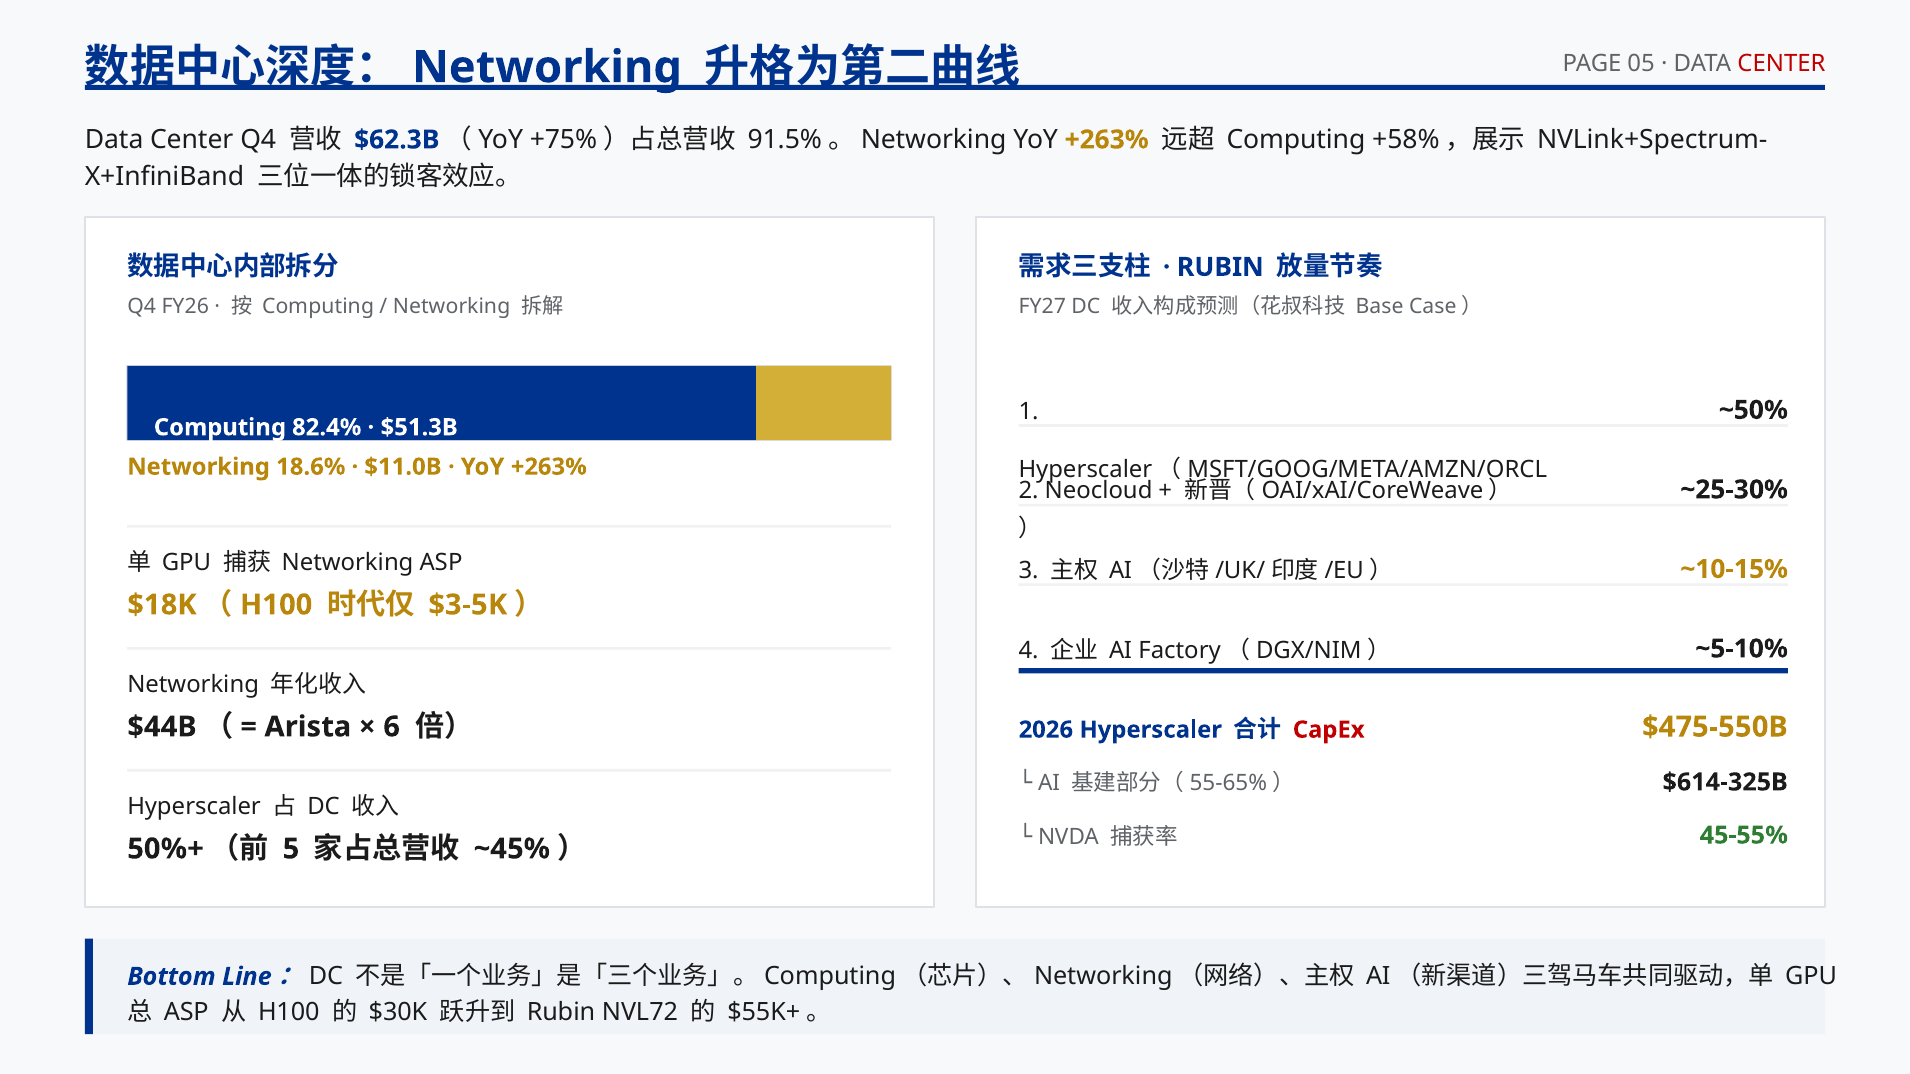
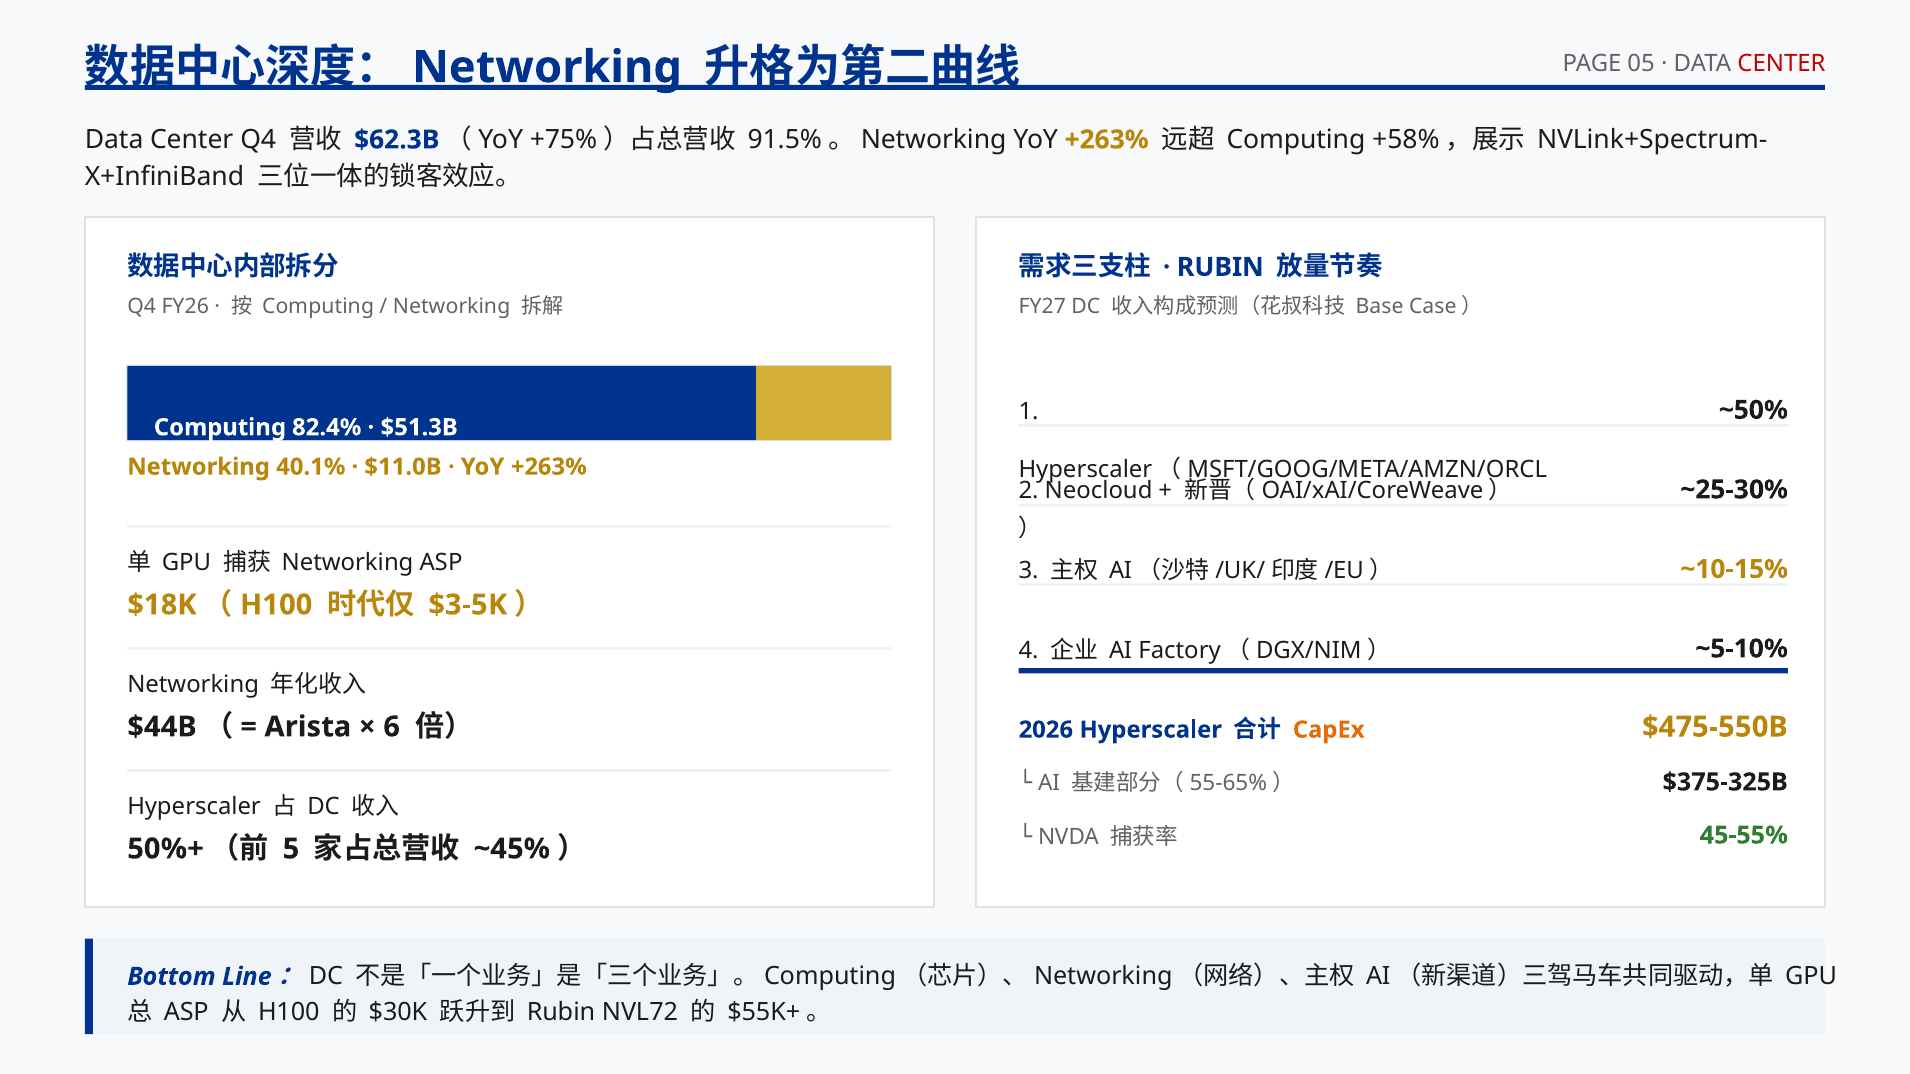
18.6%: 18.6% -> 40.1%
CapEx colour: red -> orange
$614-325B: $614-325B -> $375-325B
